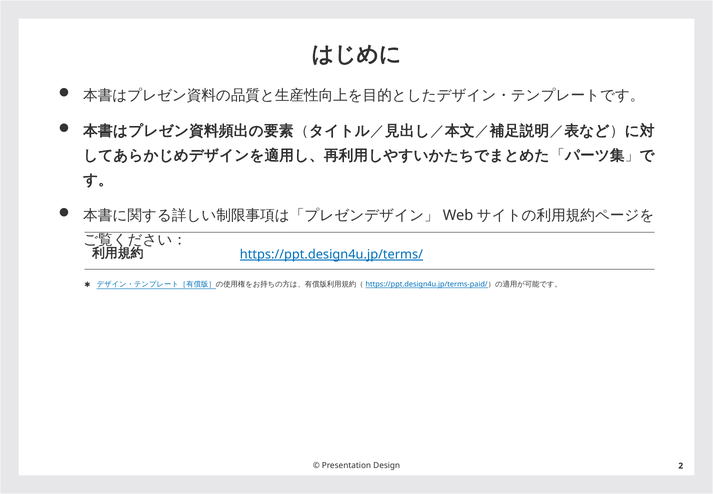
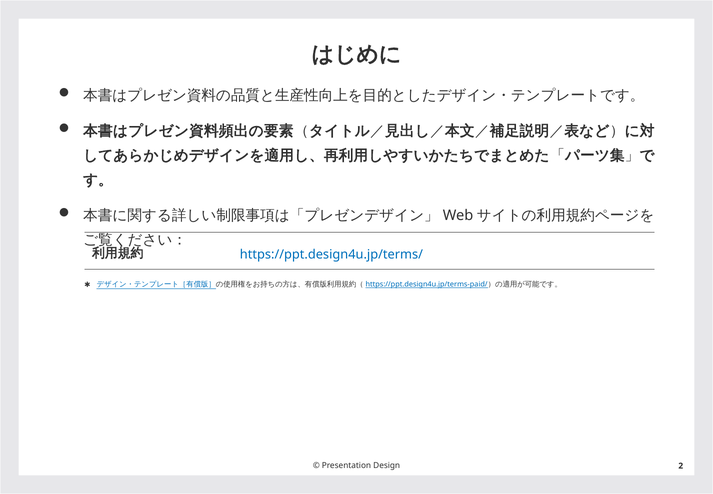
https://ppt.design4u.jp/terms/ underline: present -> none
